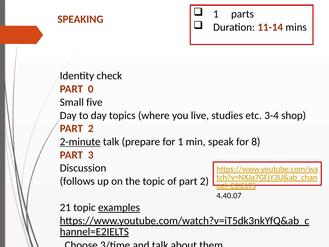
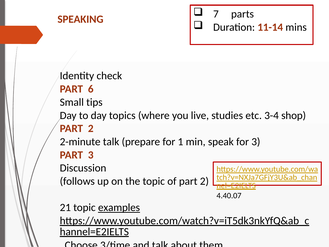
1 at (216, 14): 1 -> 7
0: 0 -> 6
five: five -> tips
2-minute underline: present -> none
for 8: 8 -> 3
